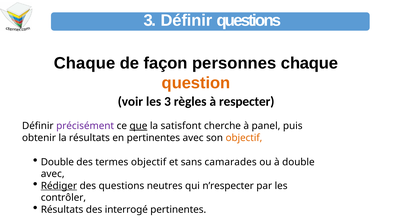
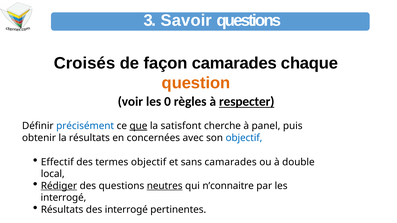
3 Définir: Définir -> Savoir
Chaque at (85, 63): Chaque -> Croisés
façon personnes: personnes -> camarades
les 3: 3 -> 0
respecter underline: none -> present
précisément colour: purple -> blue
en pertinentes: pertinentes -> concernées
objectif at (244, 138) colour: orange -> blue
Double at (57, 162): Double -> Effectif
avec at (53, 174): avec -> local
neutres underline: none -> present
n’respecter: n’respecter -> n’connaitre
contrôler at (63, 198): contrôler -> interrogé
